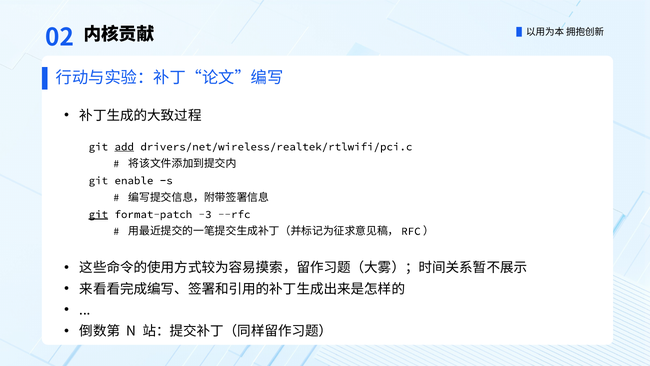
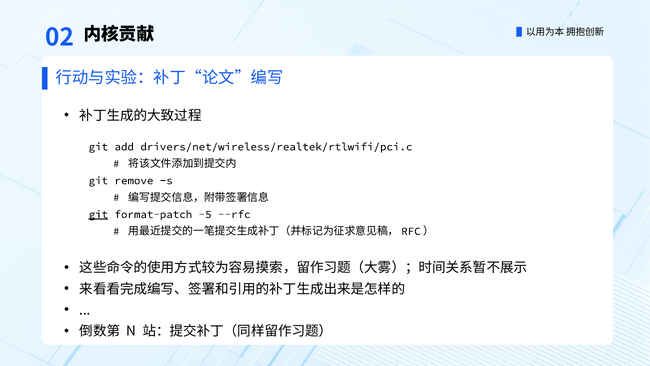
add underline: present -> none
enable: enable -> remove
-3: -3 -> -5
